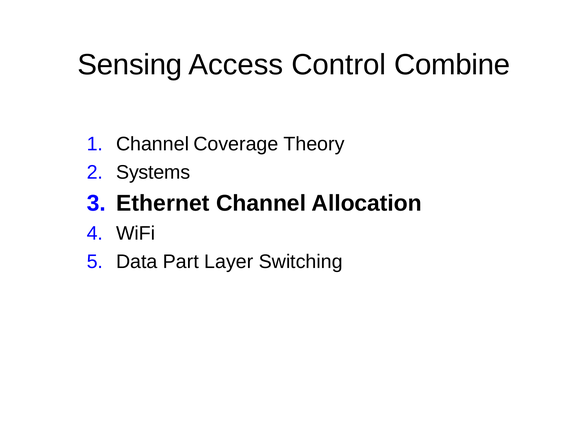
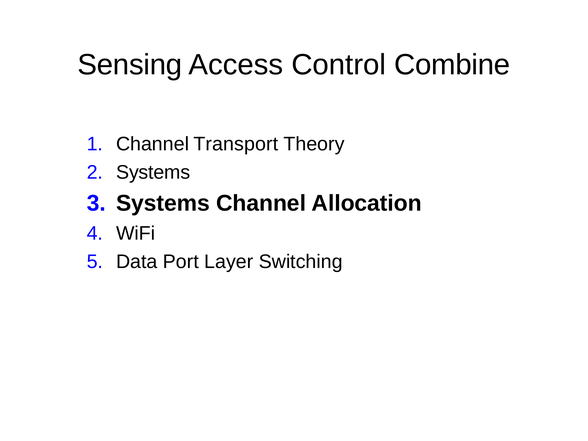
Coverage: Coverage -> Transport
Ethernet at (163, 203): Ethernet -> Systems
Part: Part -> Port
